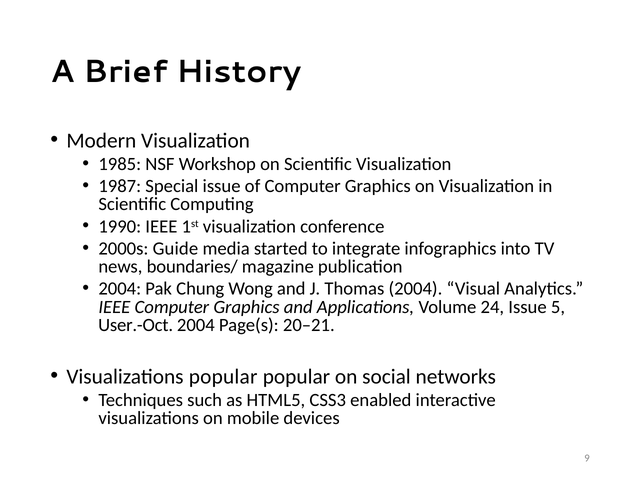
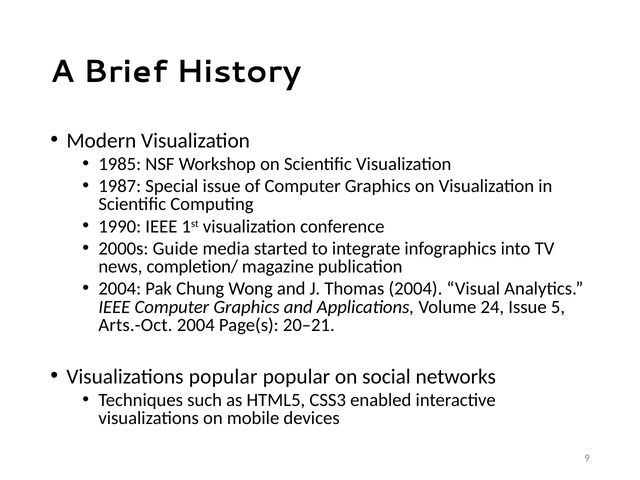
boundaries/: boundaries/ -> completion/
User.-Oct: User.-Oct -> Arts.-Oct
